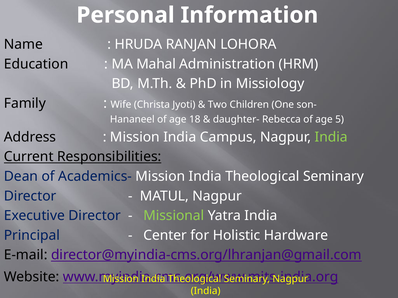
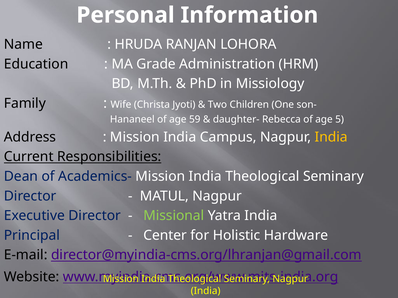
Mahal: Mahal -> Grade
18: 18 -> 59
India at (331, 137) colour: light green -> yellow
